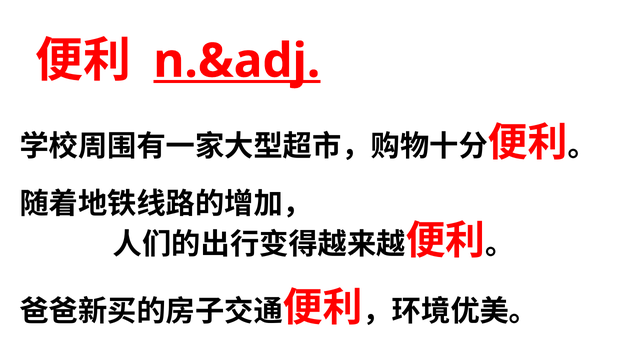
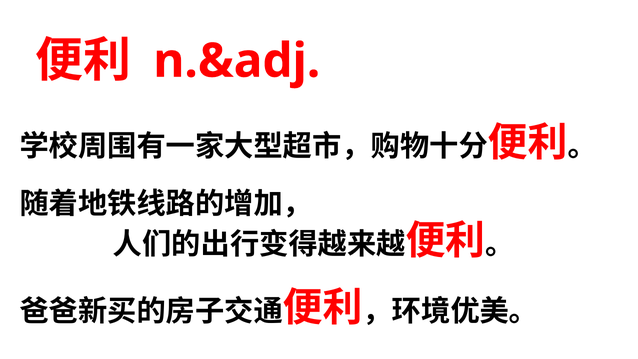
n.&adj underline: present -> none
